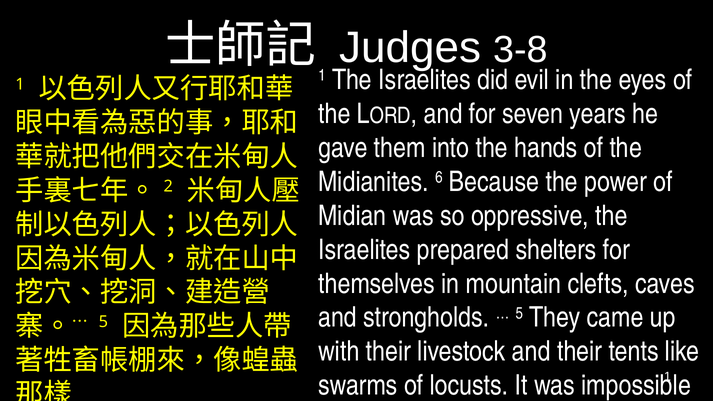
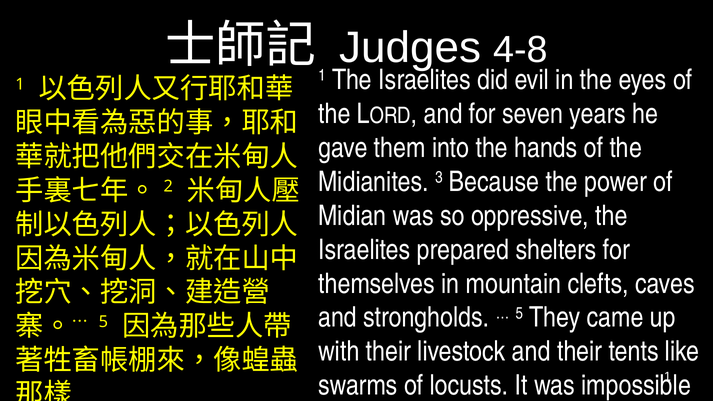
3-8: 3-8 -> 4-8
6: 6 -> 3
